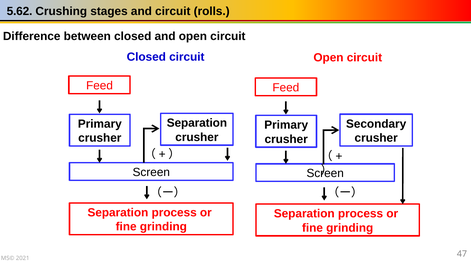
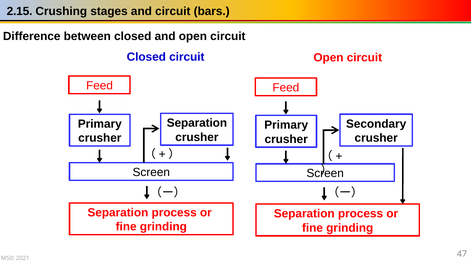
5.62: 5.62 -> 2.15
rolls: rolls -> bars
